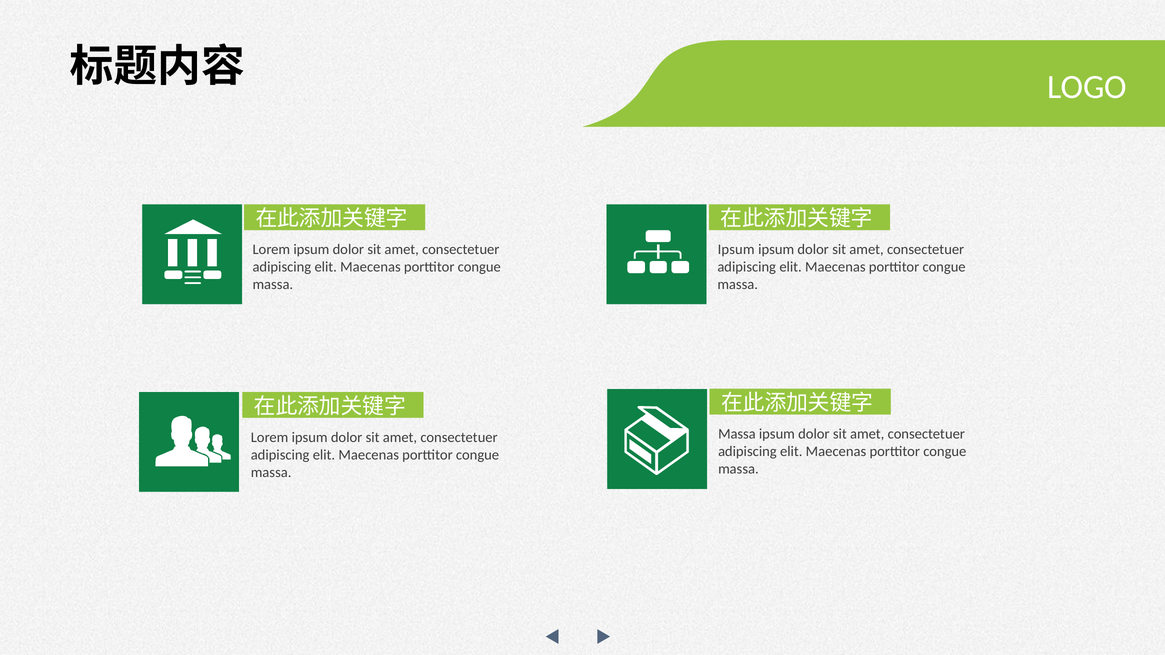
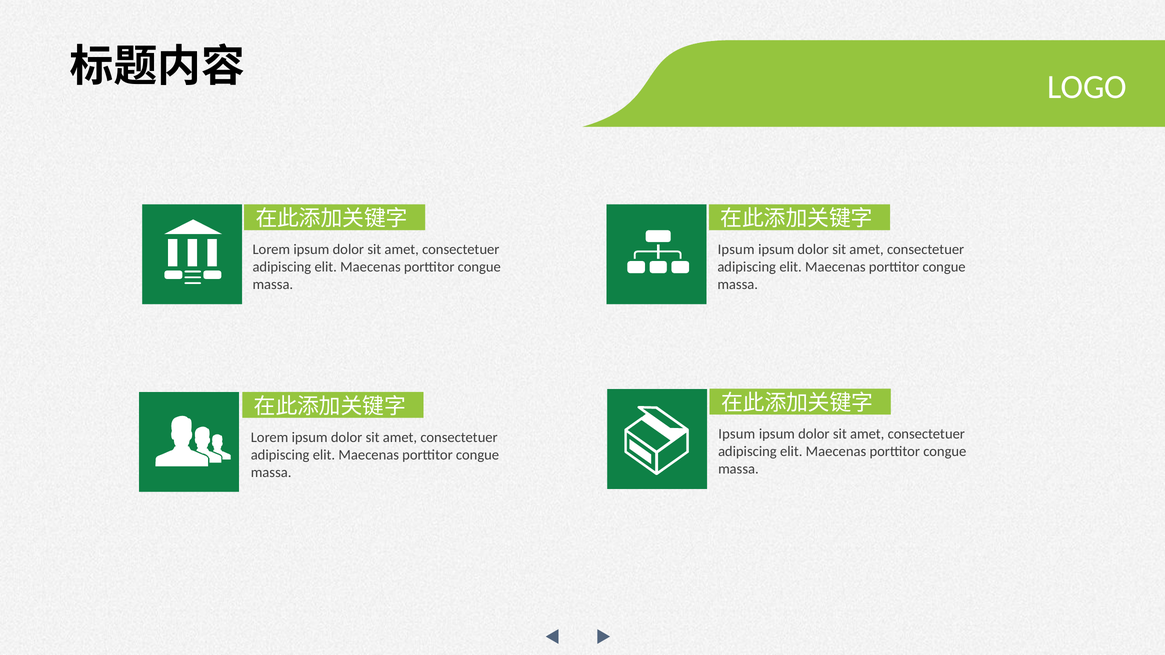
Massa at (737, 434): Massa -> Ipsum
